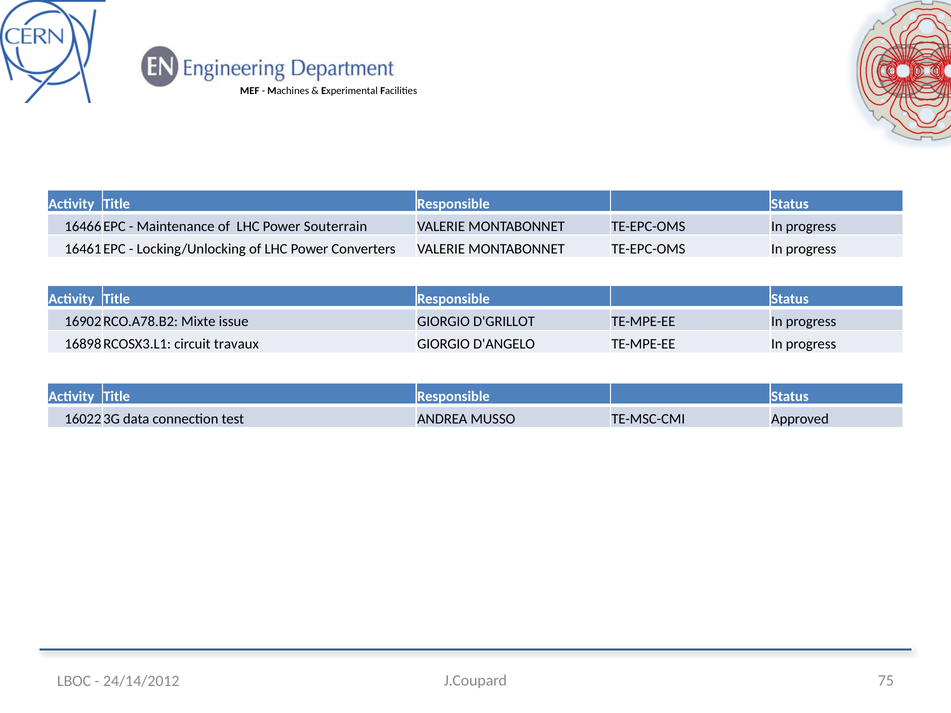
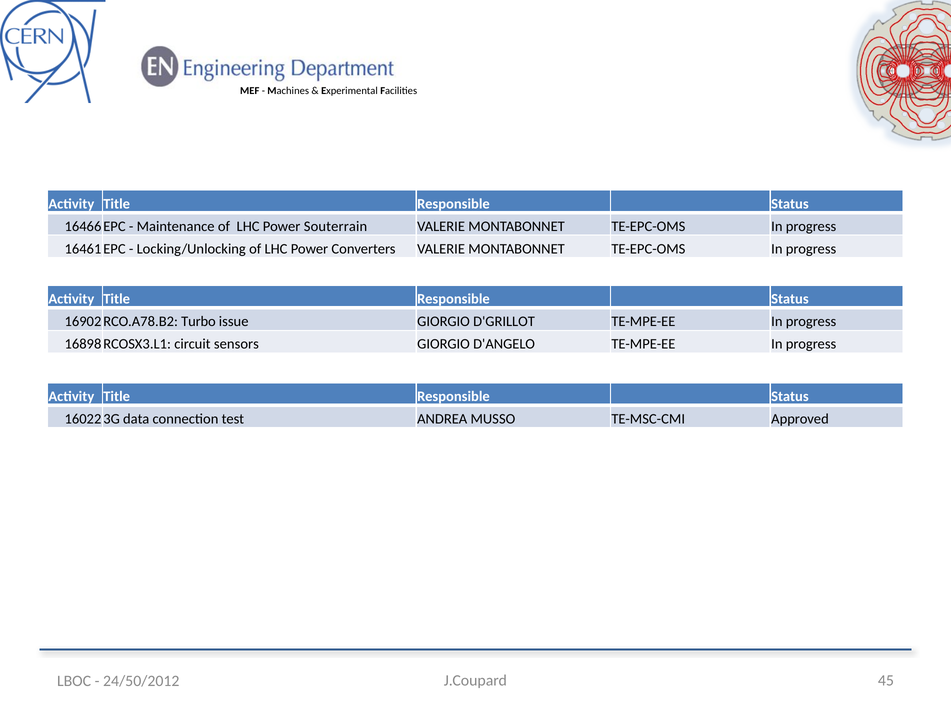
Mixte: Mixte -> Turbo
travaux: travaux -> sensors
75: 75 -> 45
24/14/2012: 24/14/2012 -> 24/50/2012
